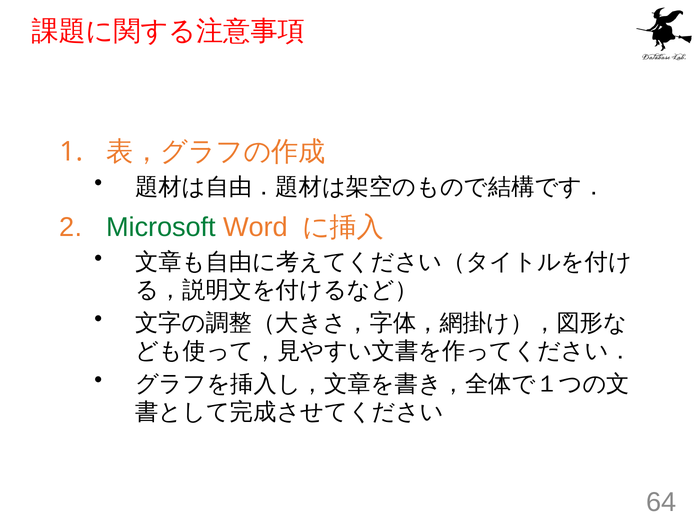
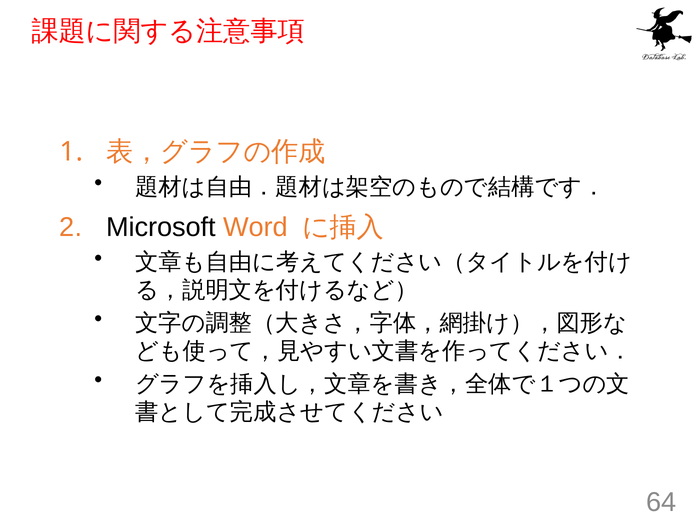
Microsoft colour: green -> black
